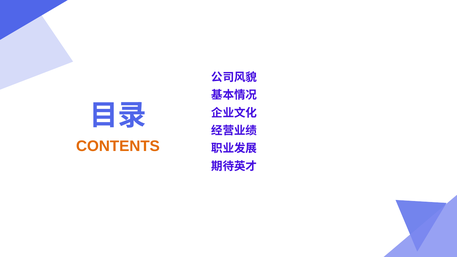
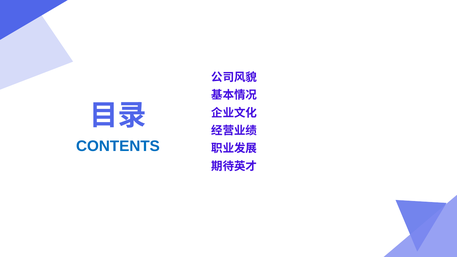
CONTENTS colour: orange -> blue
